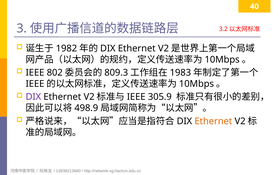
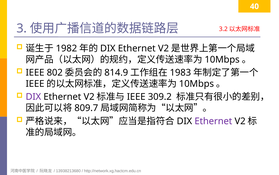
809.3: 809.3 -> 814.9
305.9: 305.9 -> 309.2
498.9: 498.9 -> 809.7
Ethernet at (213, 121) colour: orange -> purple
